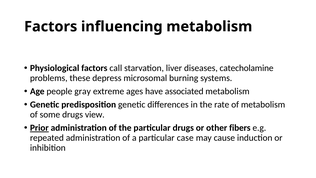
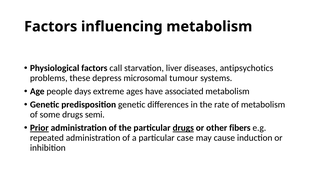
catecholamine: catecholamine -> antipsychotics
burning: burning -> tumour
gray: gray -> days
view: view -> semi
drugs at (183, 128) underline: none -> present
